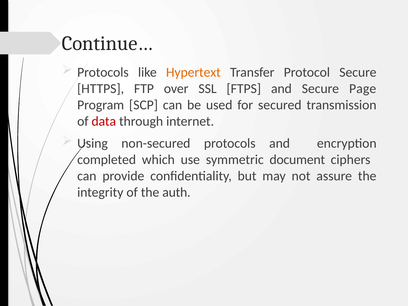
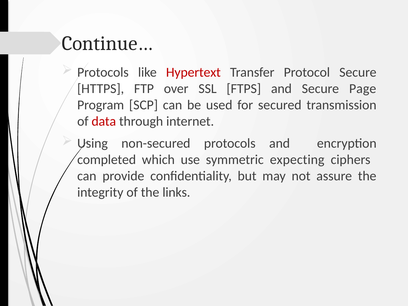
Hypertext colour: orange -> red
document: document -> expecting
auth: auth -> links
